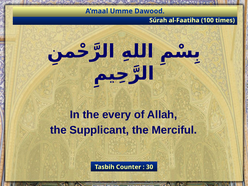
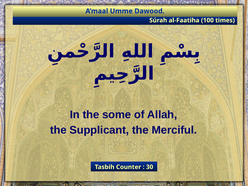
every: every -> some
